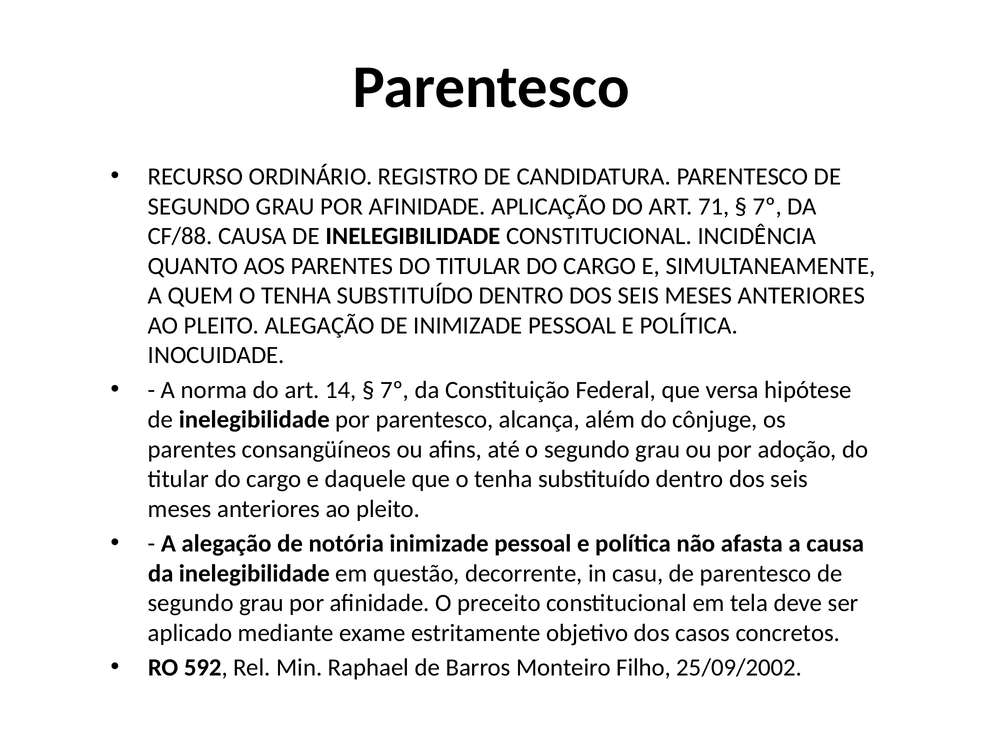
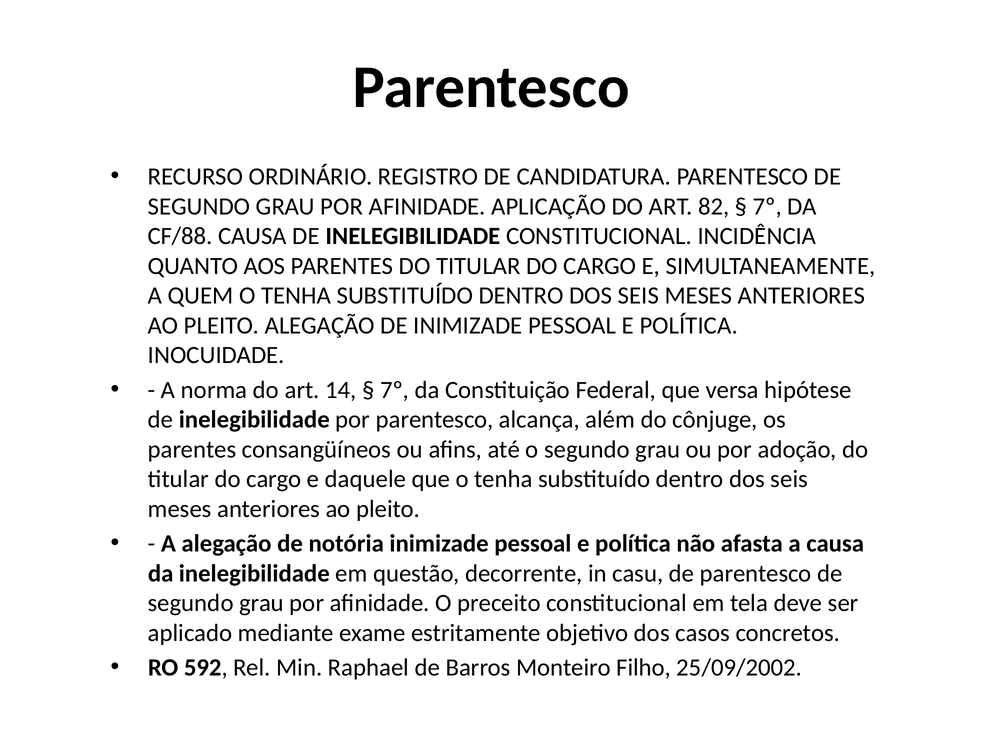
71: 71 -> 82
